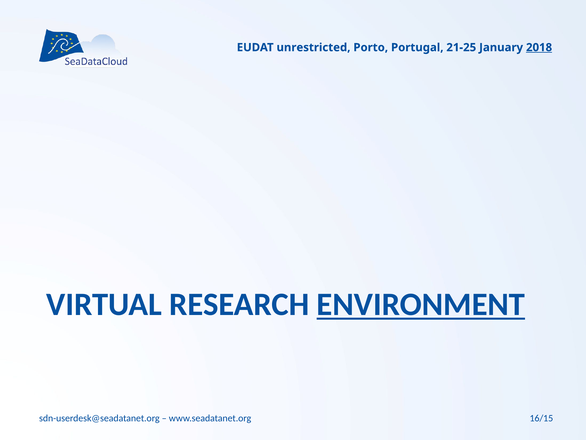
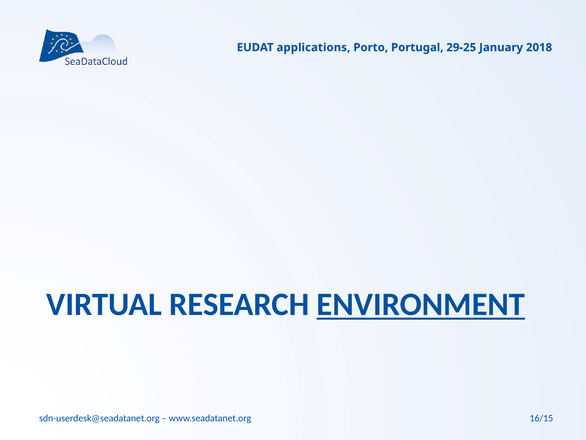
unrestricted: unrestricted -> applications
21-25: 21-25 -> 29-25
2018 underline: present -> none
